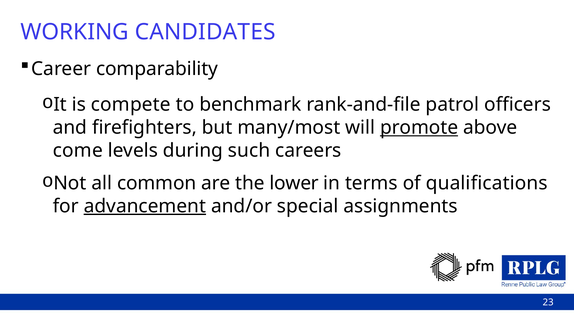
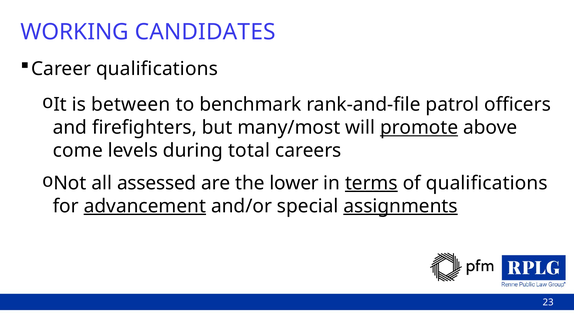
Career comparability: comparability -> qualifications
compete: compete -> between
such: such -> total
common: common -> assessed
terms underline: none -> present
assignments underline: none -> present
